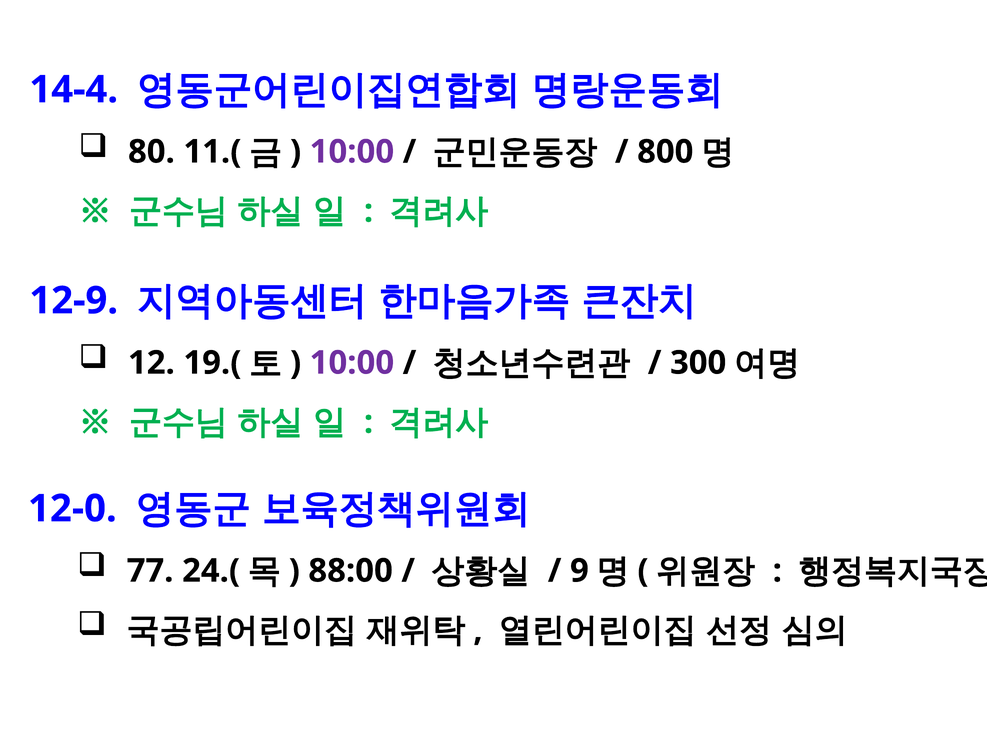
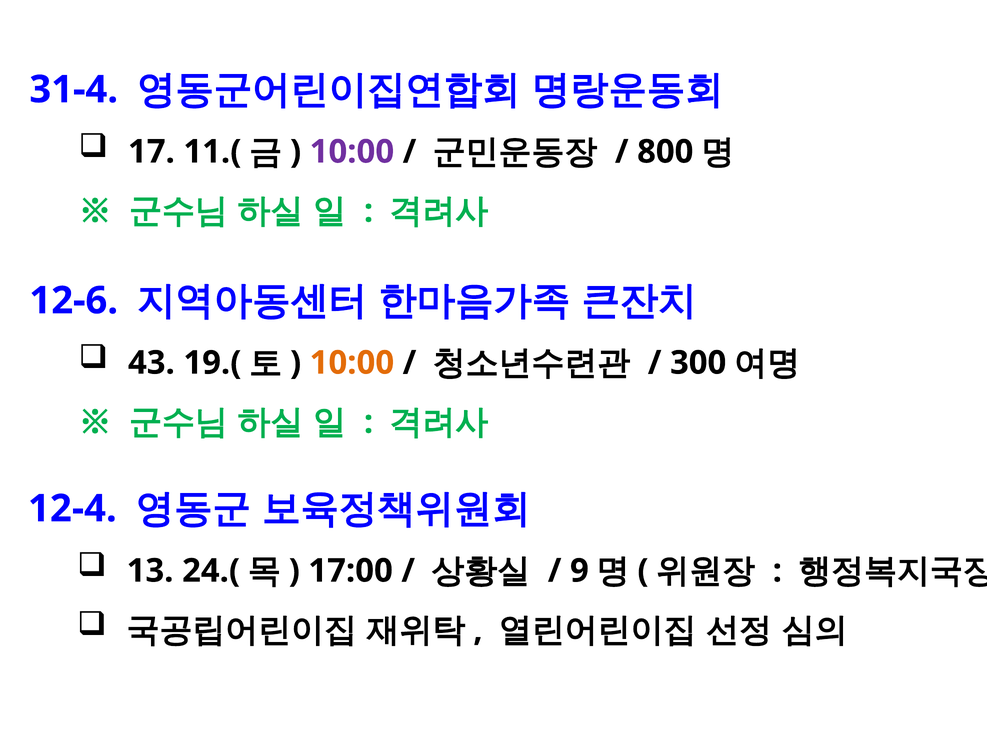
14-4: 14-4 -> 31-4
80: 80 -> 17
12-9: 12-9 -> 12-6
12: 12 -> 43
10:00 at (352, 363) colour: purple -> orange
12-0: 12-0 -> 12-4
77: 77 -> 13
88:00: 88:00 -> 17:00
